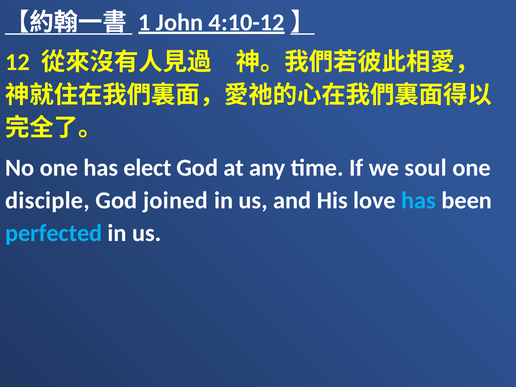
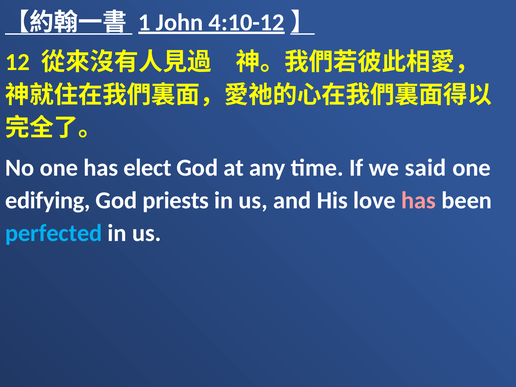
soul: soul -> said
disciple: disciple -> edifying
joined: joined -> priests
has at (419, 200) colour: light blue -> pink
